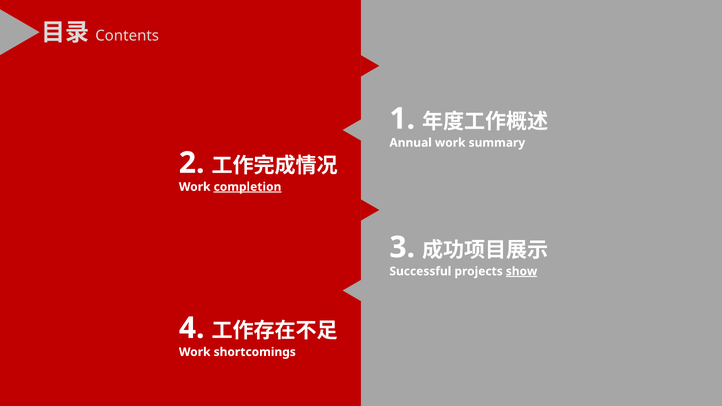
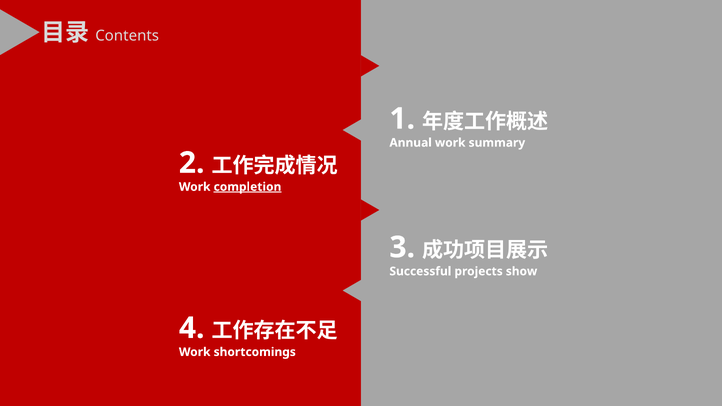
show underline: present -> none
